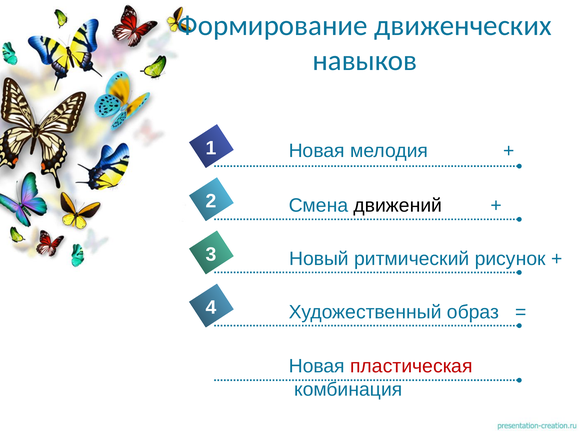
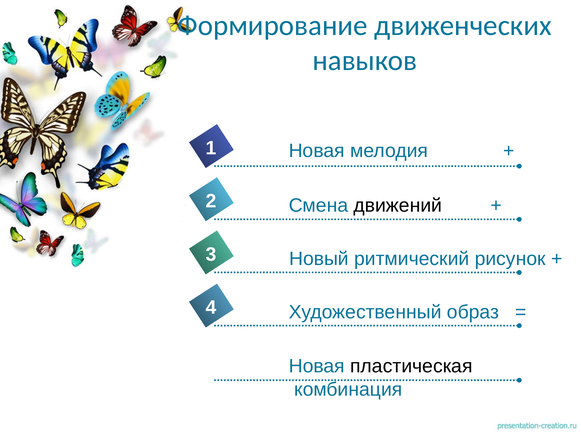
пластическая colour: red -> black
